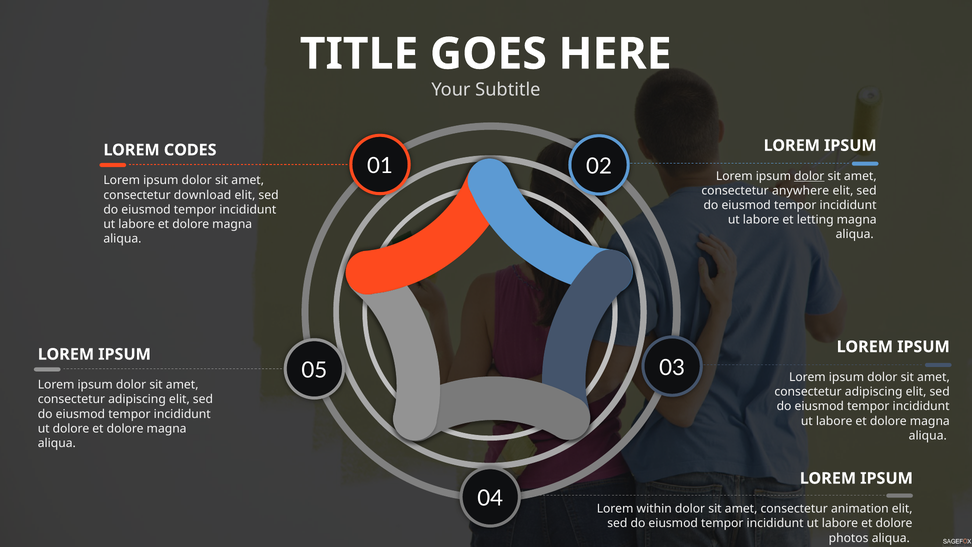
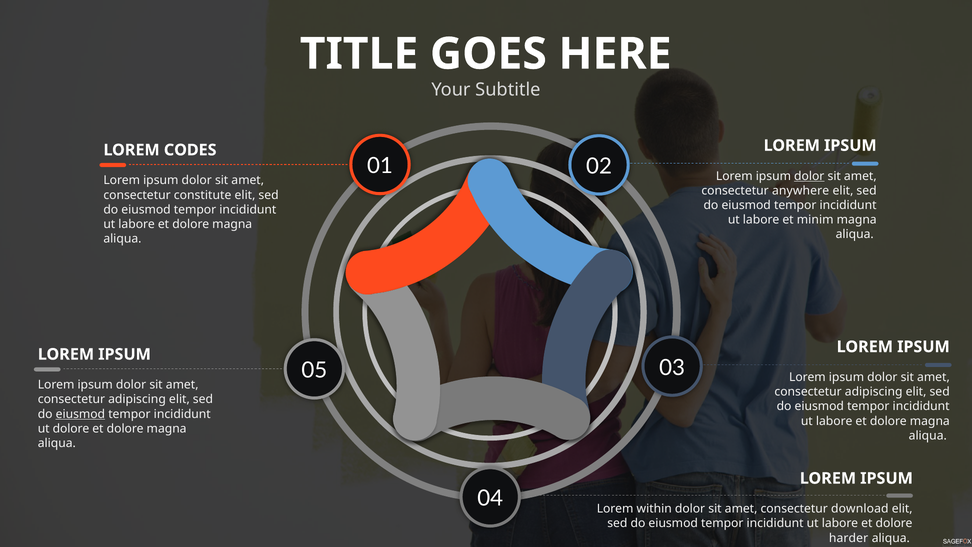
download: download -> constitute
letting: letting -> minim
eiusmod at (80, 414) underline: none -> present
animation: animation -> download
photos: photos -> harder
